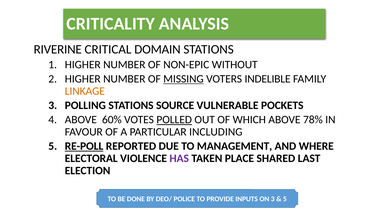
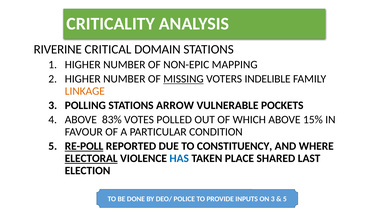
WITHOUT: WITHOUT -> MAPPING
SOURCE: SOURCE -> ARROW
60%: 60% -> 83%
POLLED underline: present -> none
78%: 78% -> 15%
INCLUDING: INCLUDING -> CONDITION
MANAGEMENT: MANAGEMENT -> CONSTITUENCY
ELECTORAL underline: none -> present
HAS colour: purple -> blue
